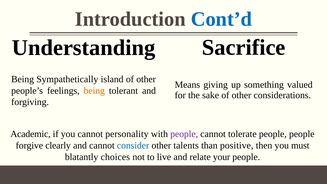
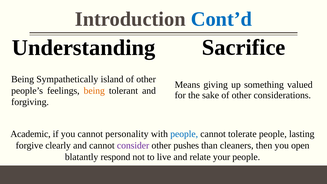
people at (184, 134) colour: purple -> blue
people people: people -> lasting
consider colour: blue -> purple
talents: talents -> pushes
positive: positive -> cleaners
must: must -> open
choices: choices -> respond
